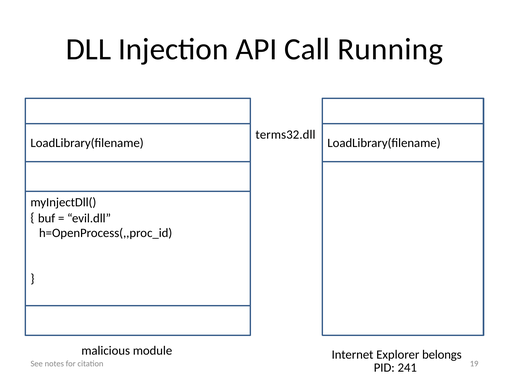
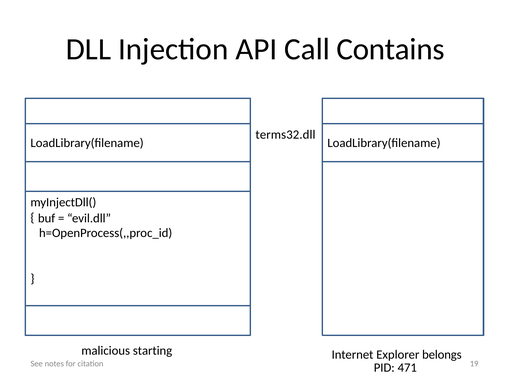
Running: Running -> Contains
module: module -> starting
241: 241 -> 471
